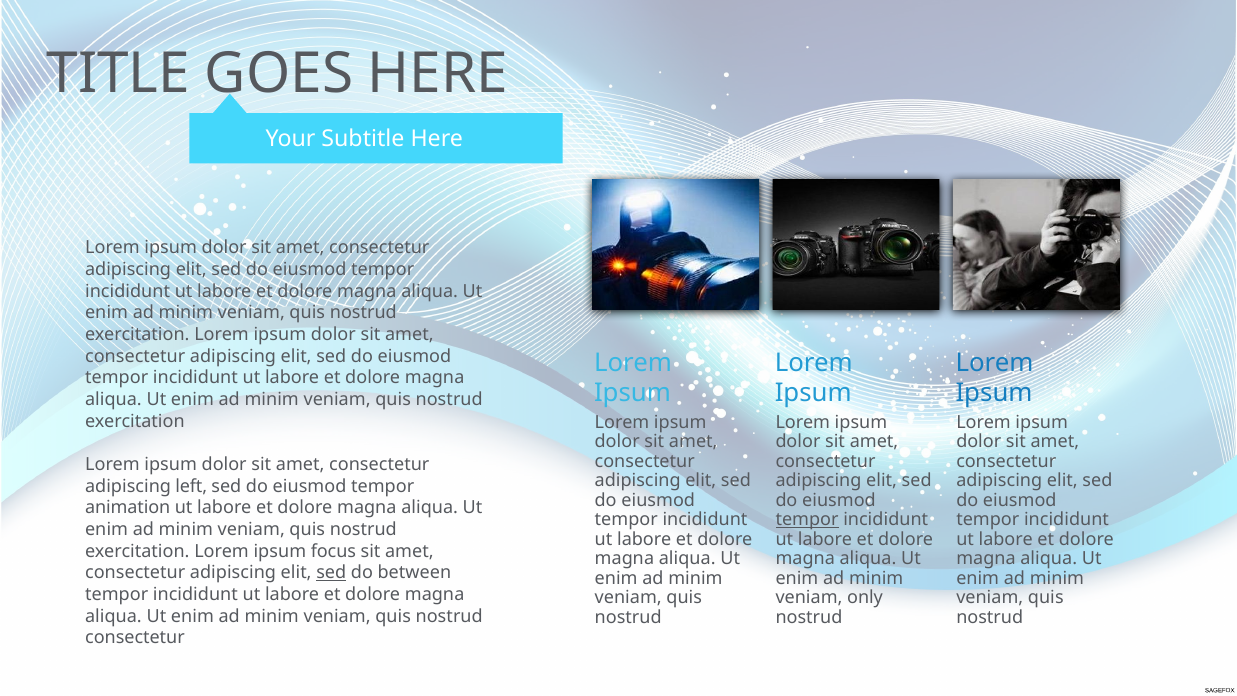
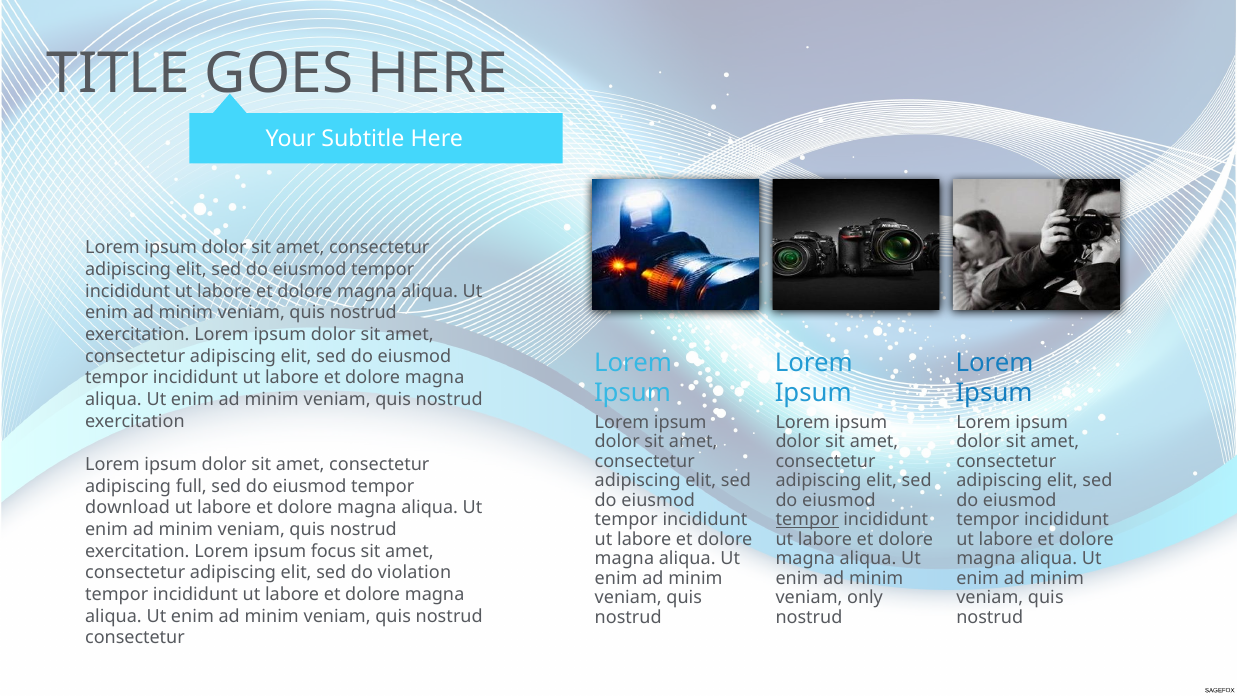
left: left -> full
animation: animation -> download
sed at (331, 573) underline: present -> none
between: between -> violation
